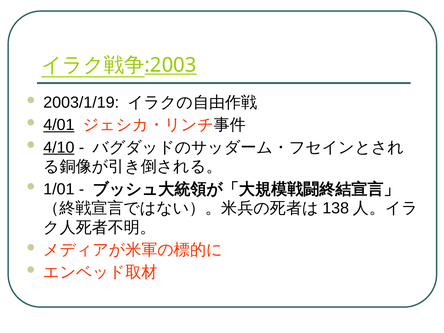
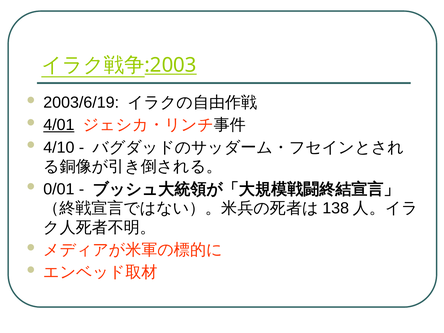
2003/1/19: 2003/1/19 -> 2003/6/19
4/10 underline: present -> none
1/01: 1/01 -> 0/01
